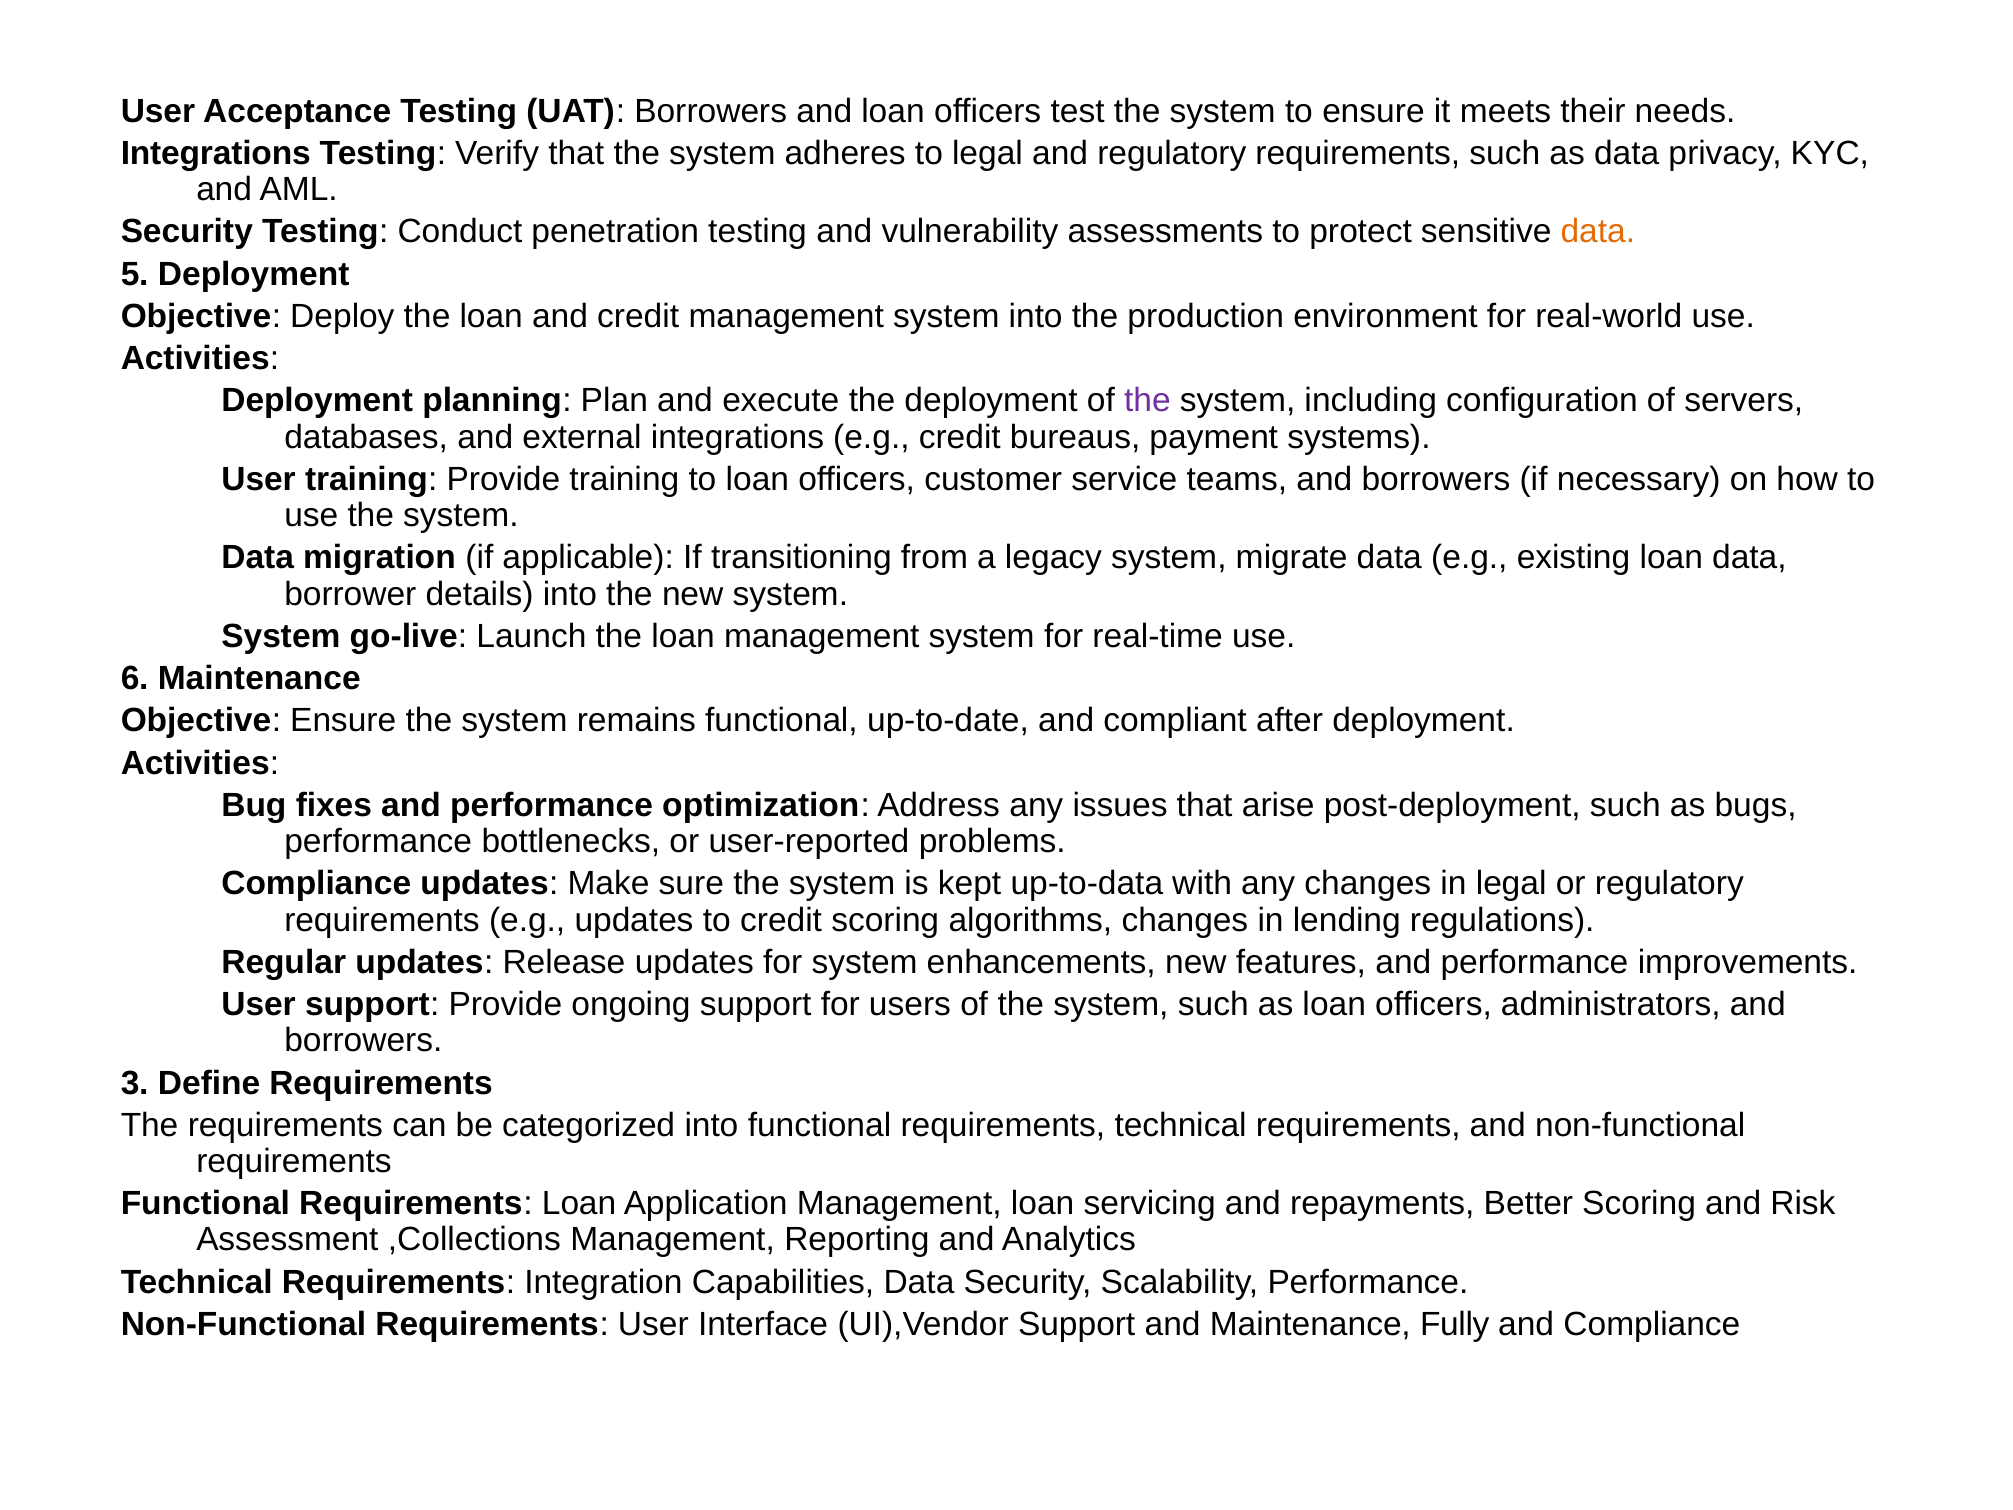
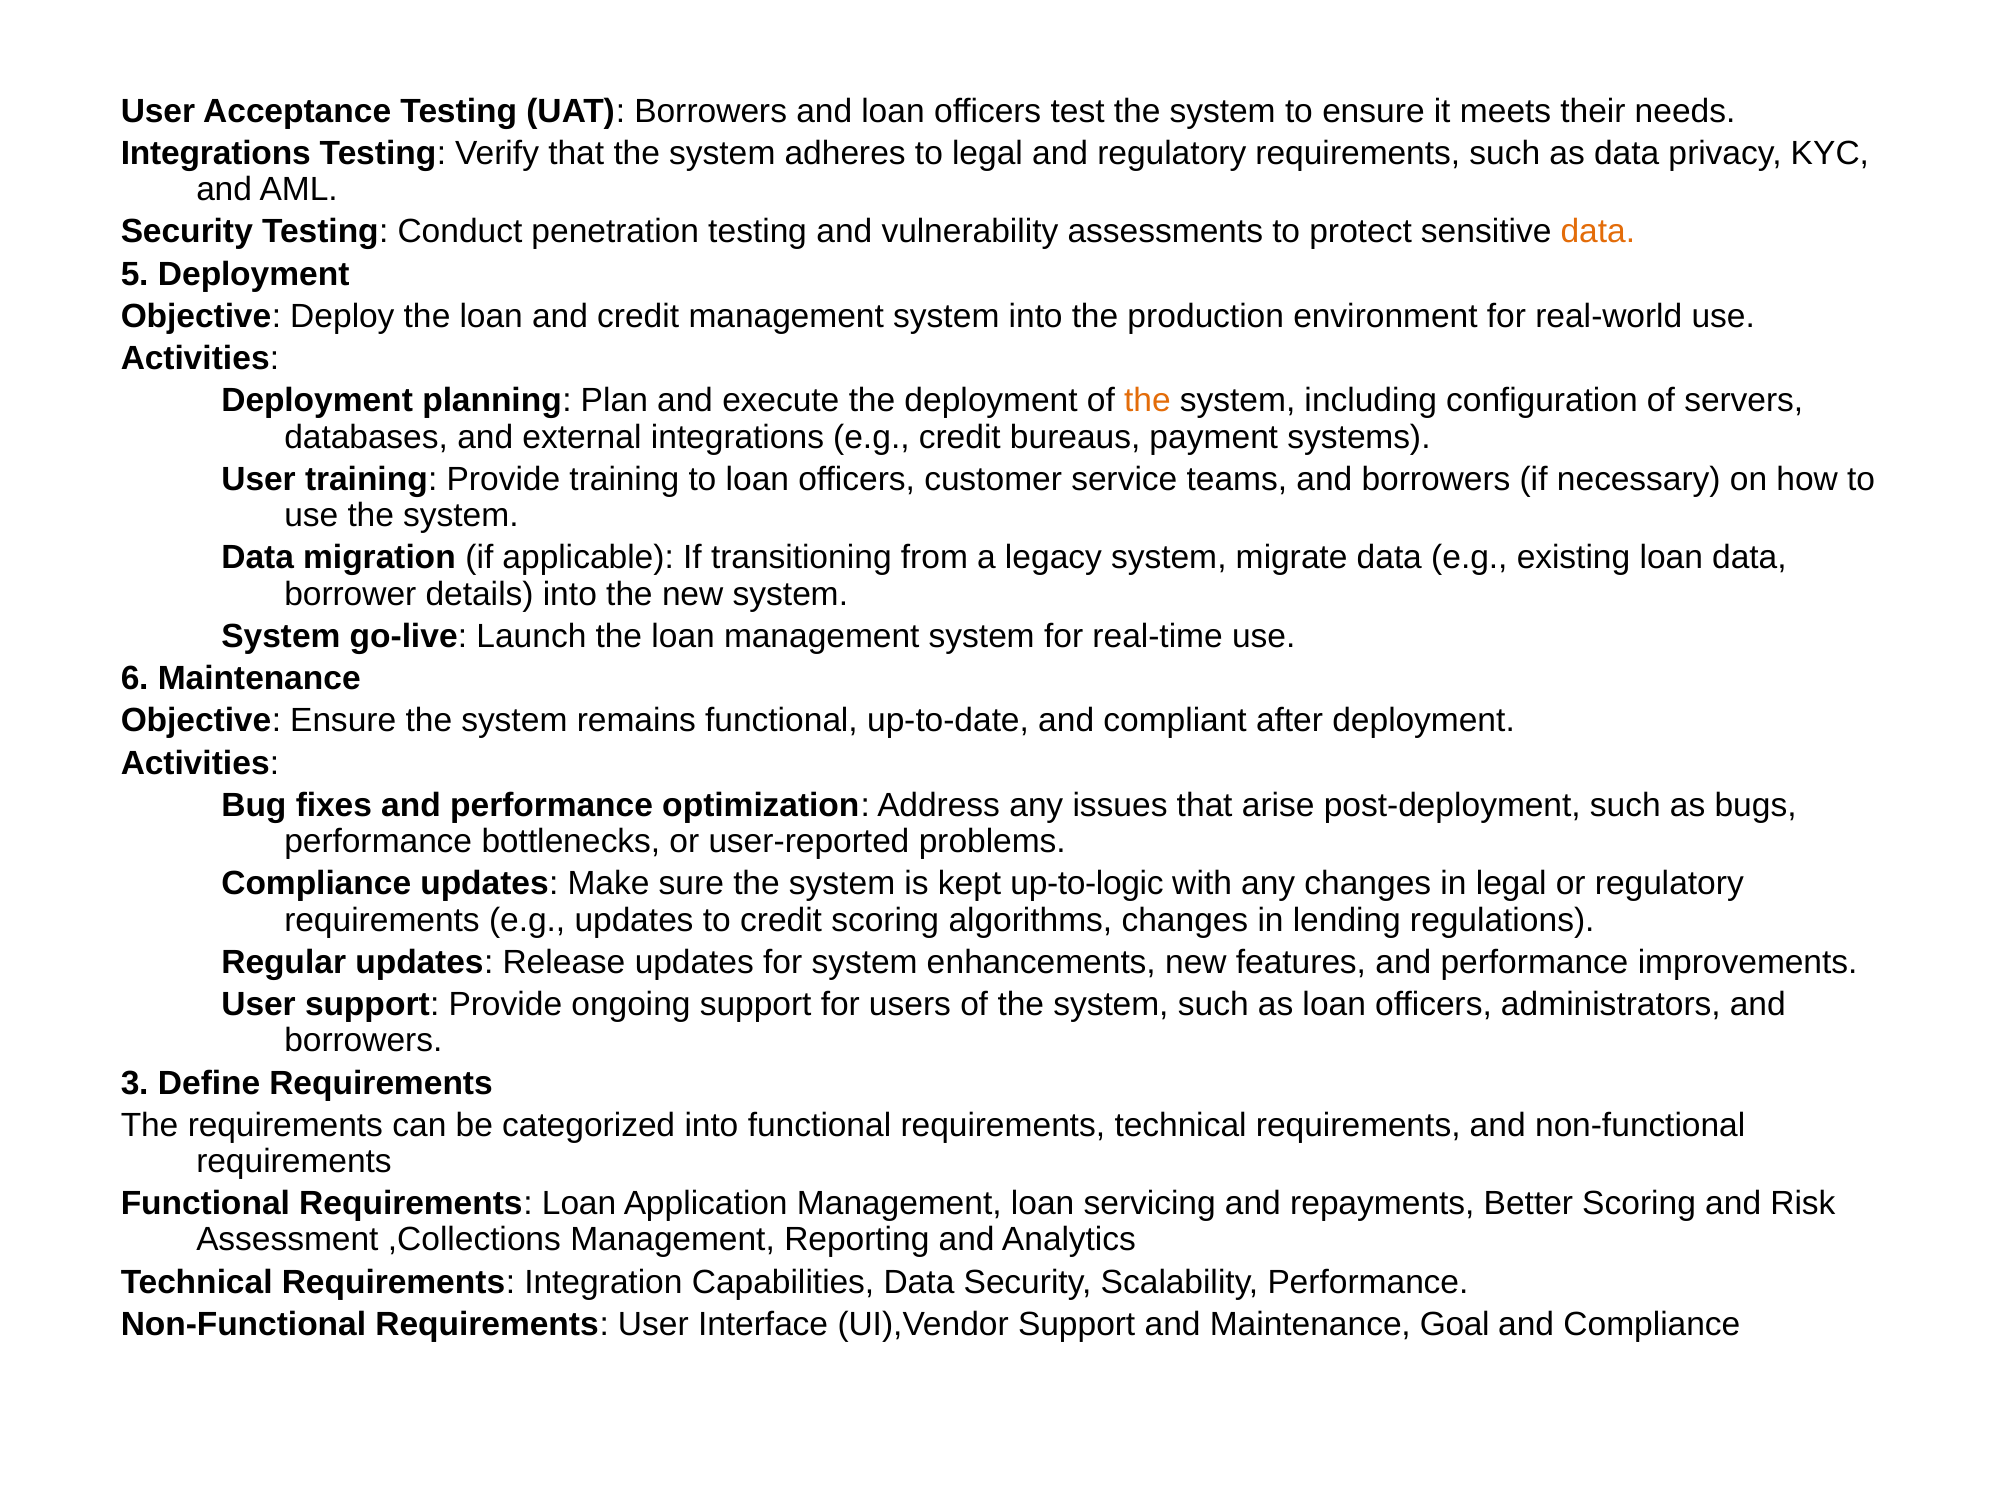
the at (1147, 401) colour: purple -> orange
up-to-data: up-to-data -> up-to-logic
Fully: Fully -> Goal
